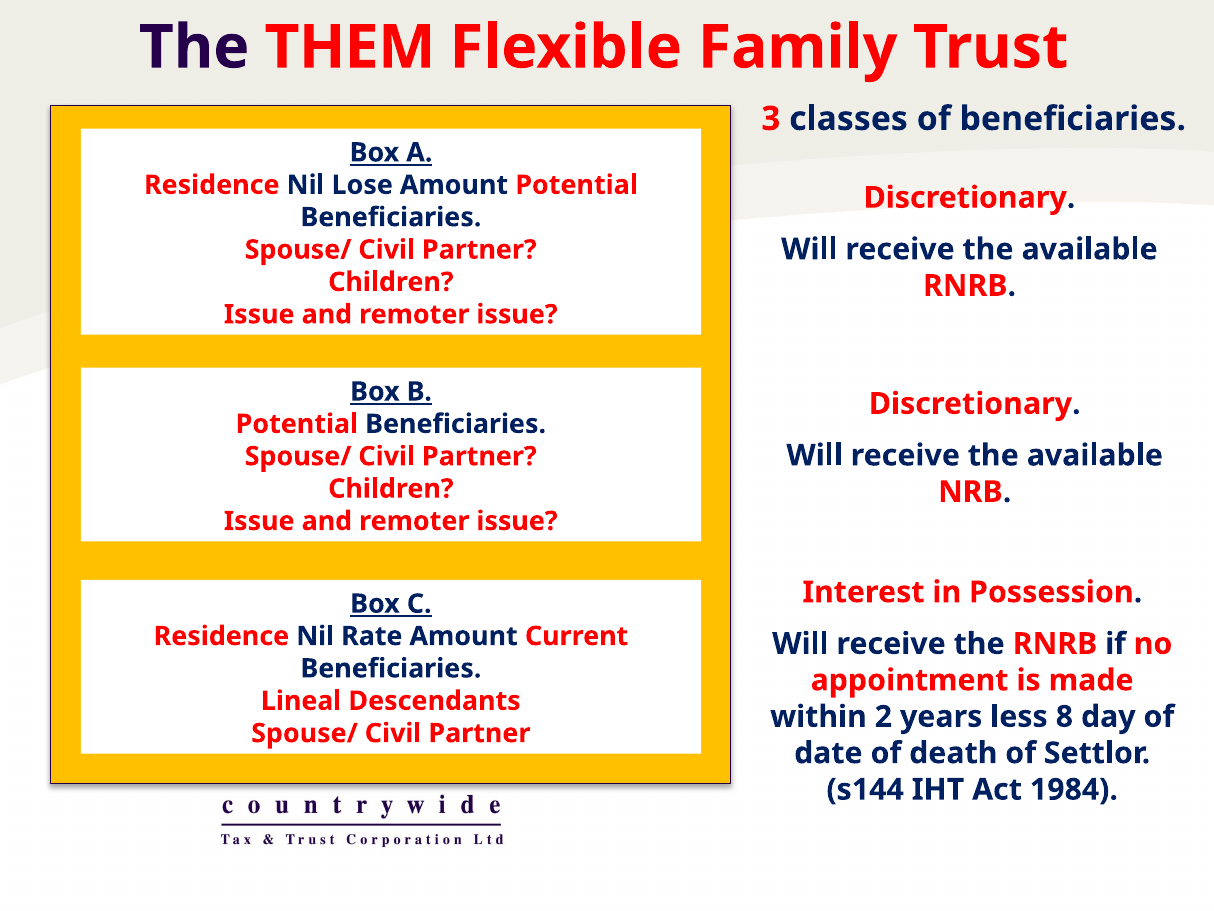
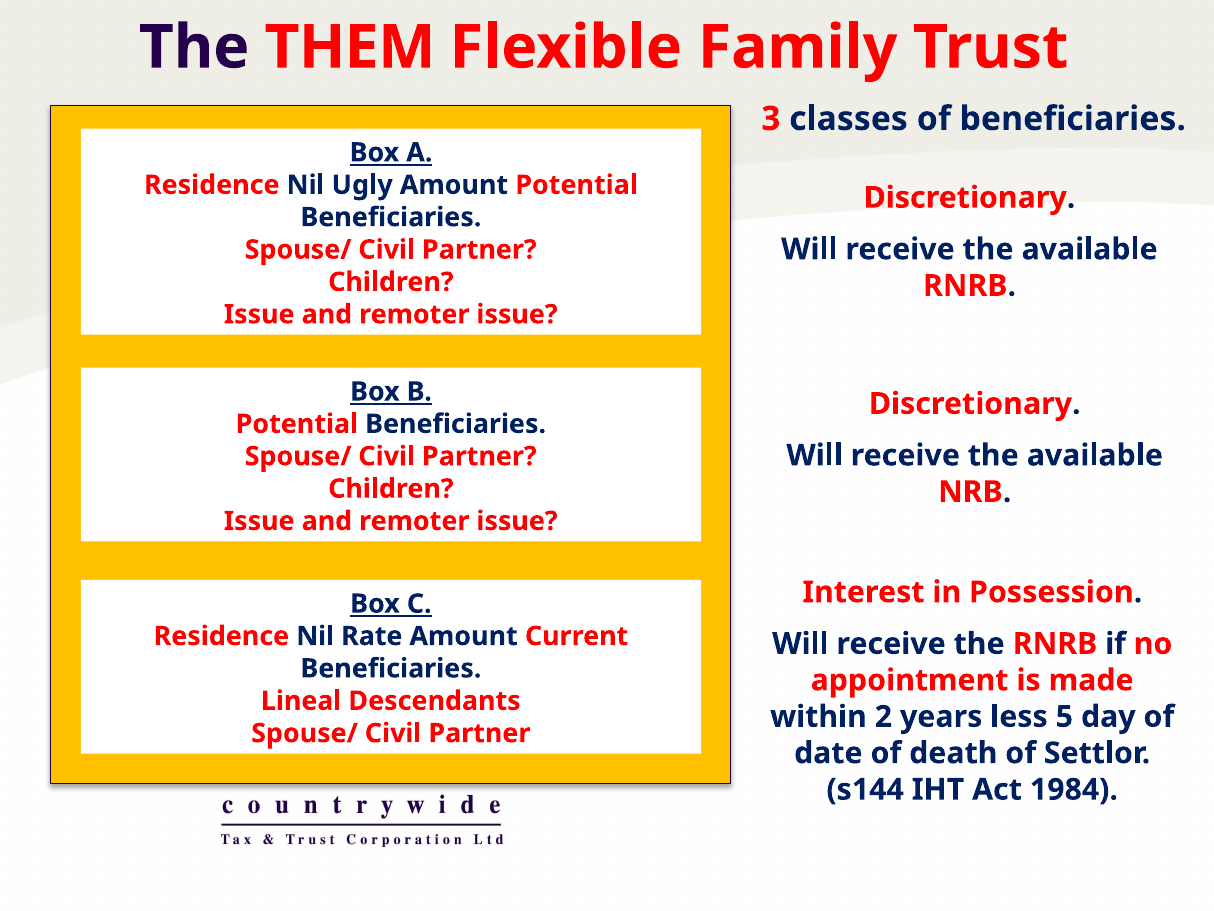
Lose: Lose -> Ugly
8: 8 -> 5
